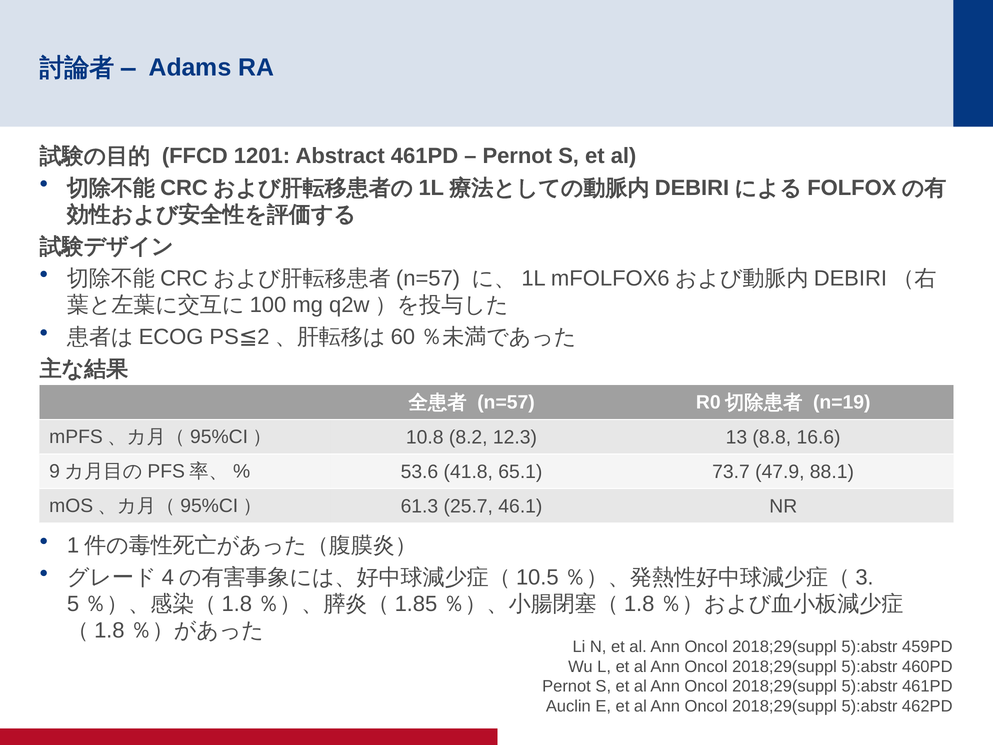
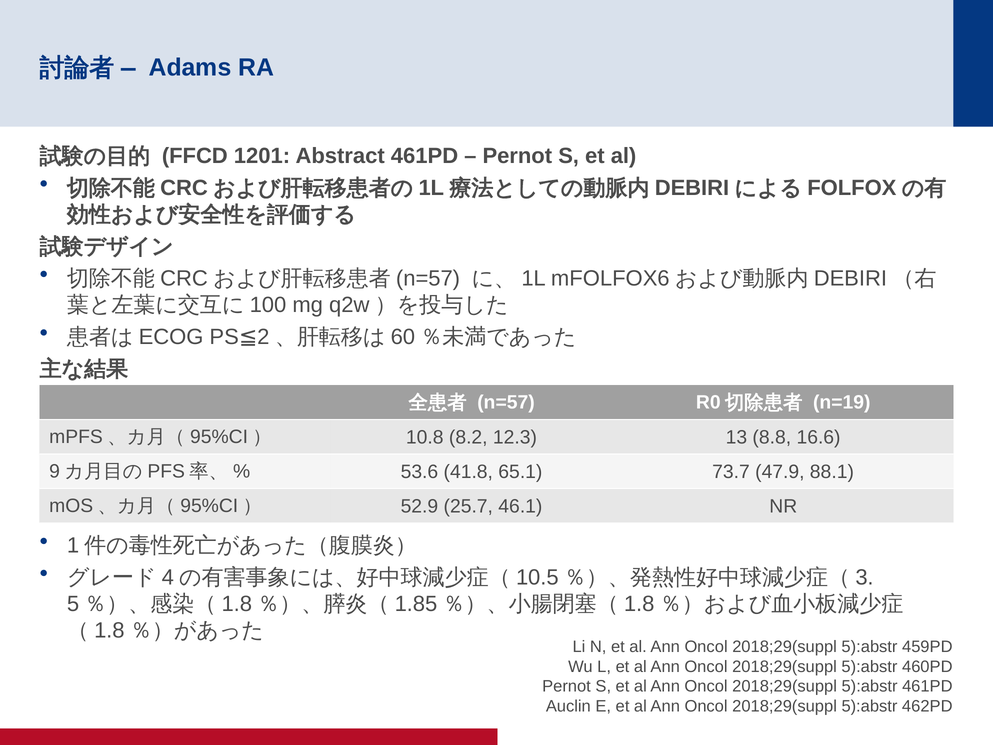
61.3: 61.3 -> 52.9
